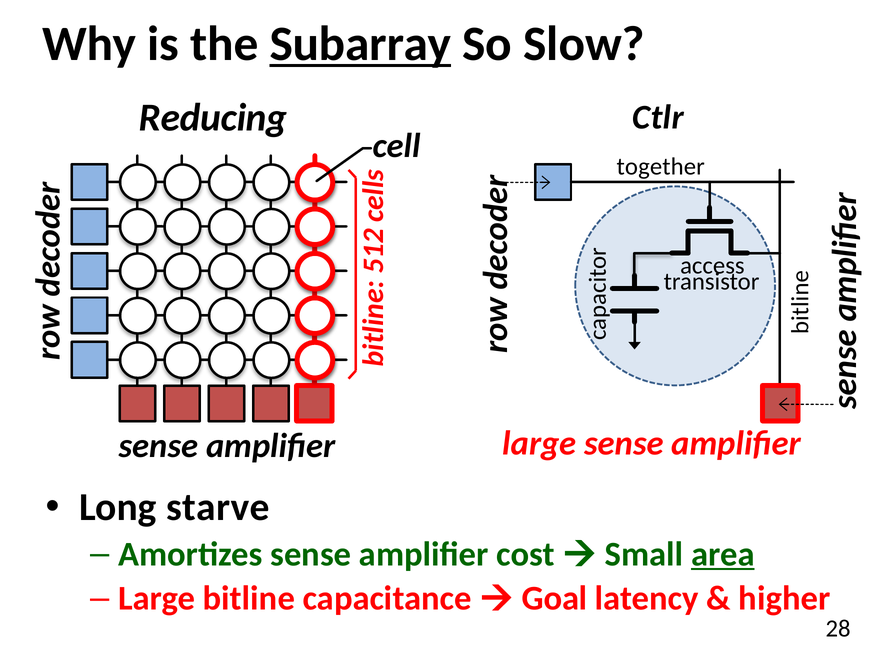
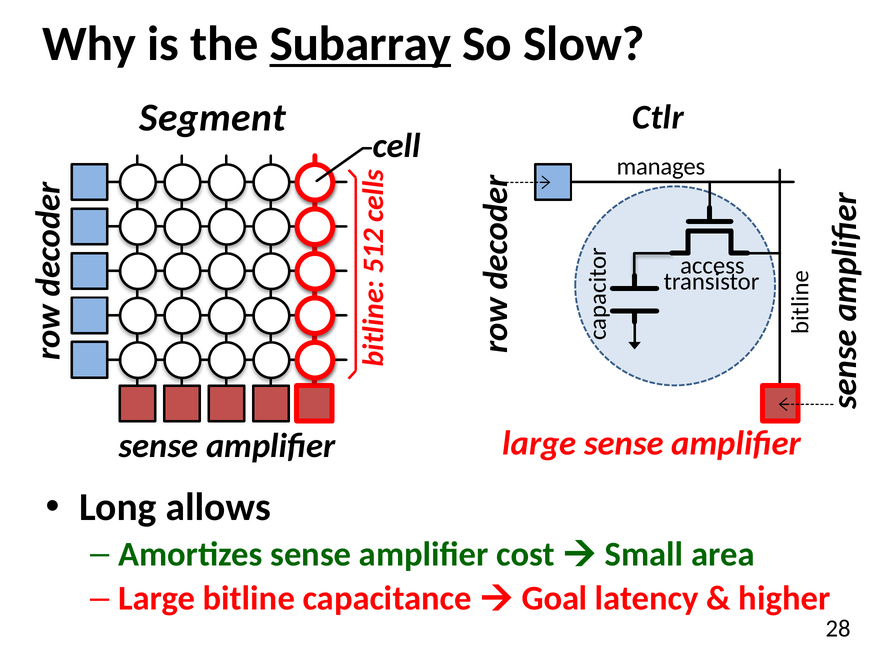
Reducing: Reducing -> Segment
together: together -> manages
starve: starve -> allows
area underline: present -> none
